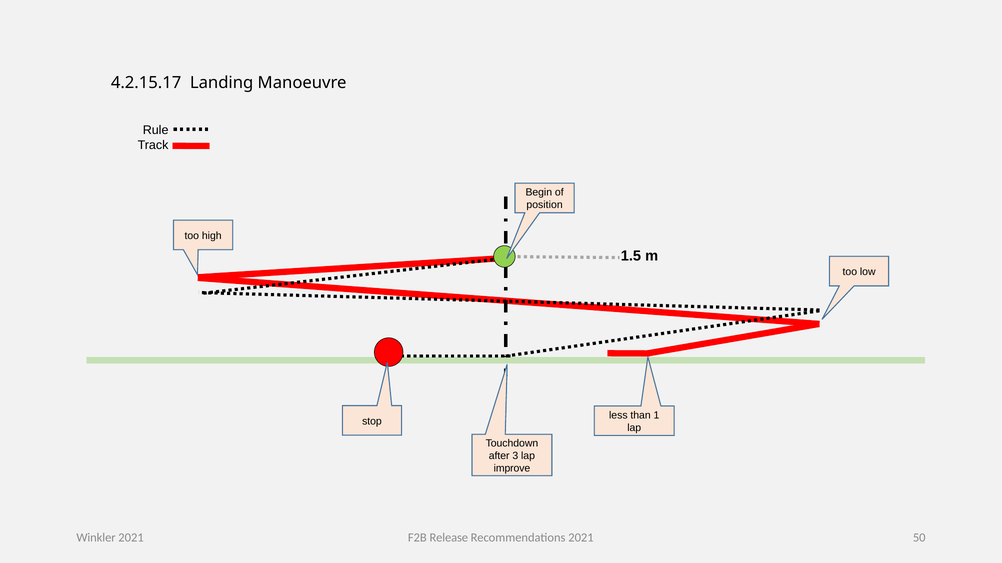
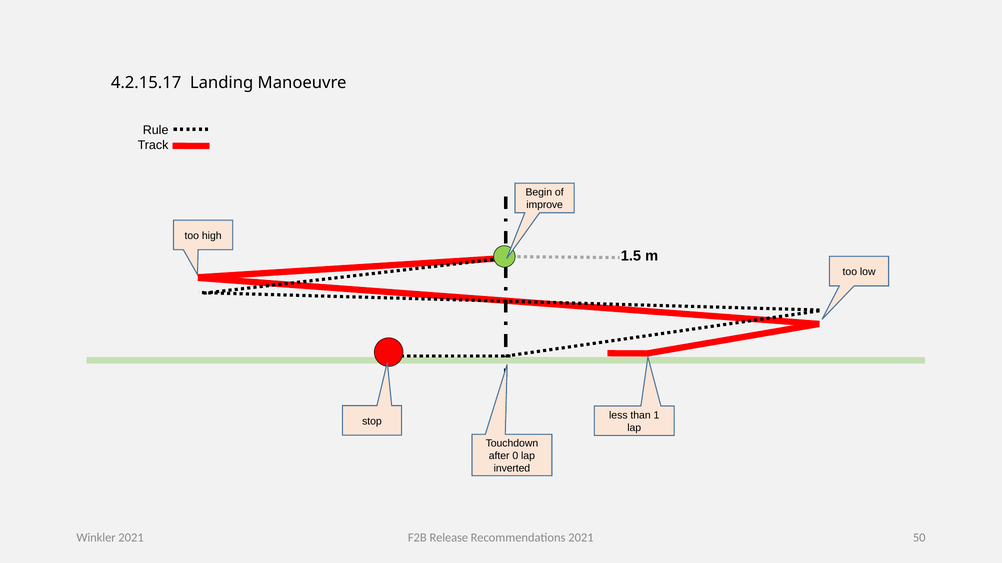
position: position -> improve
3: 3 -> 0
improve: improve -> inverted
